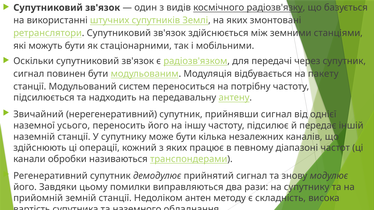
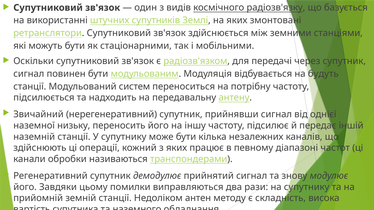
пакету: пакету -> будуть
усього: усього -> низьку
